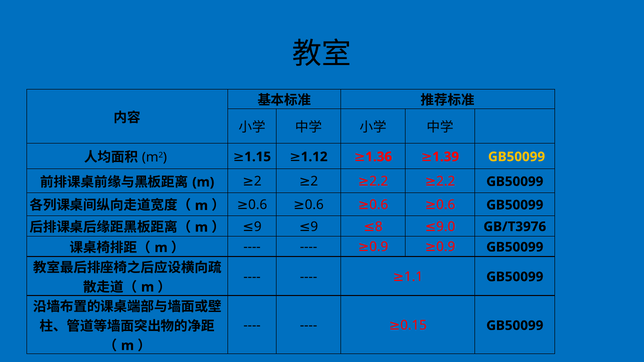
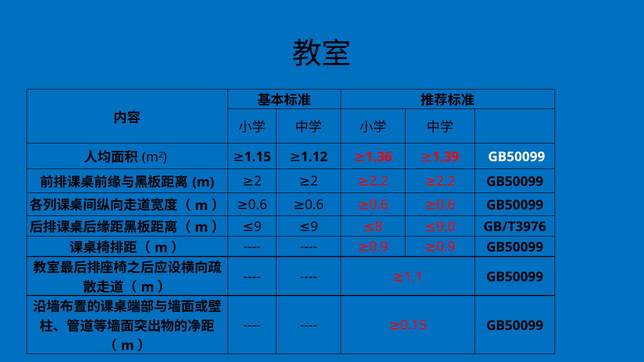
GB50099 at (517, 157) colour: yellow -> white
